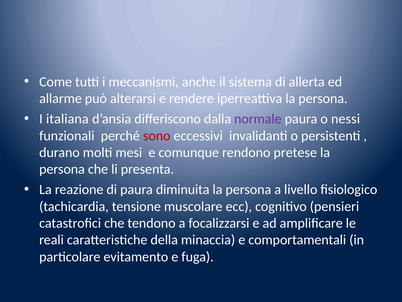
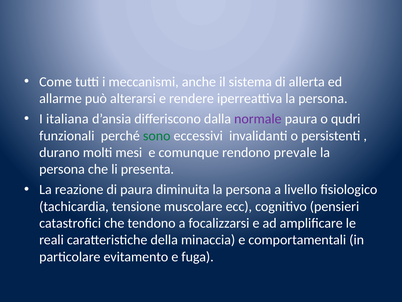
nessi: nessi -> qudri
sono colour: red -> green
pretese: pretese -> prevale
